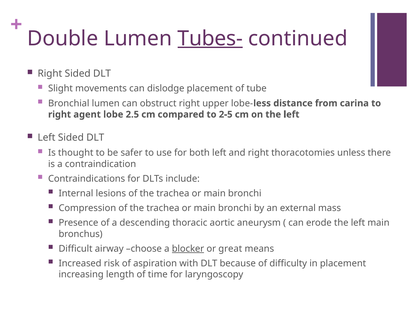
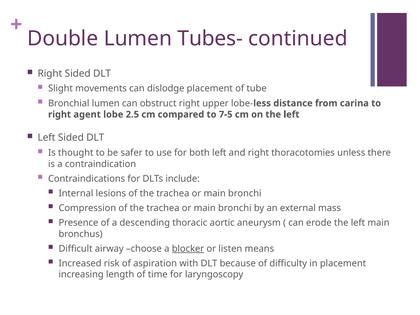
Tubes- underline: present -> none
2-5: 2-5 -> 7-5
great: great -> listen
